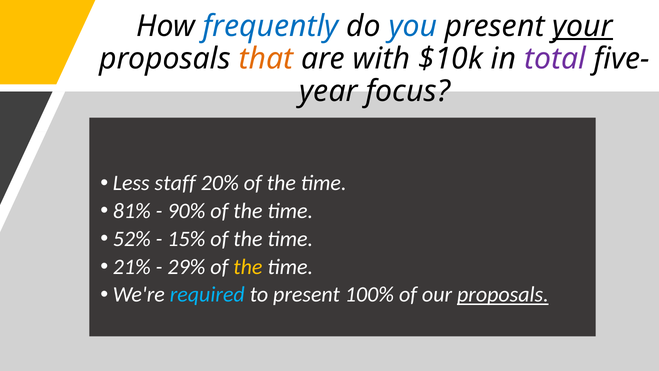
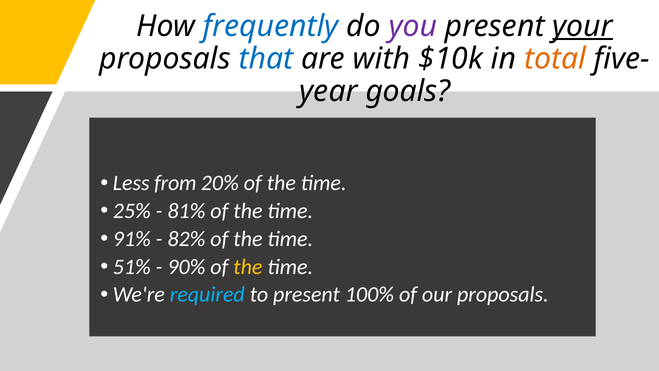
you colour: blue -> purple
that colour: orange -> blue
total colour: purple -> orange
focus: focus -> goals
staff: staff -> from
81%: 81% -> 25%
90%: 90% -> 81%
52%: 52% -> 91%
15%: 15% -> 82%
21%: 21% -> 51%
29%: 29% -> 90%
proposals at (503, 294) underline: present -> none
